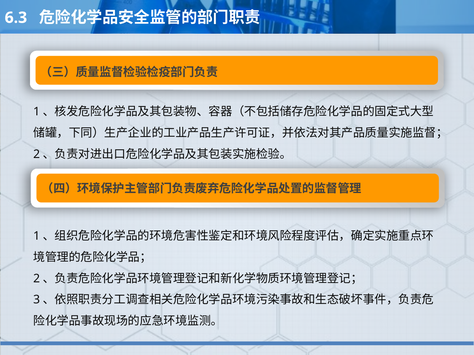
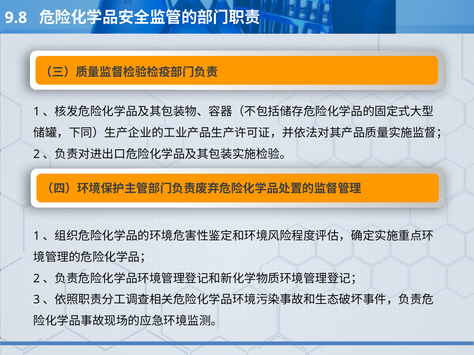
6.3: 6.3 -> 9.8
